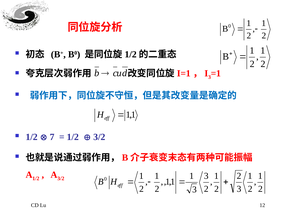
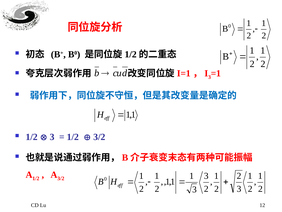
7 at (52, 137): 7 -> 3
